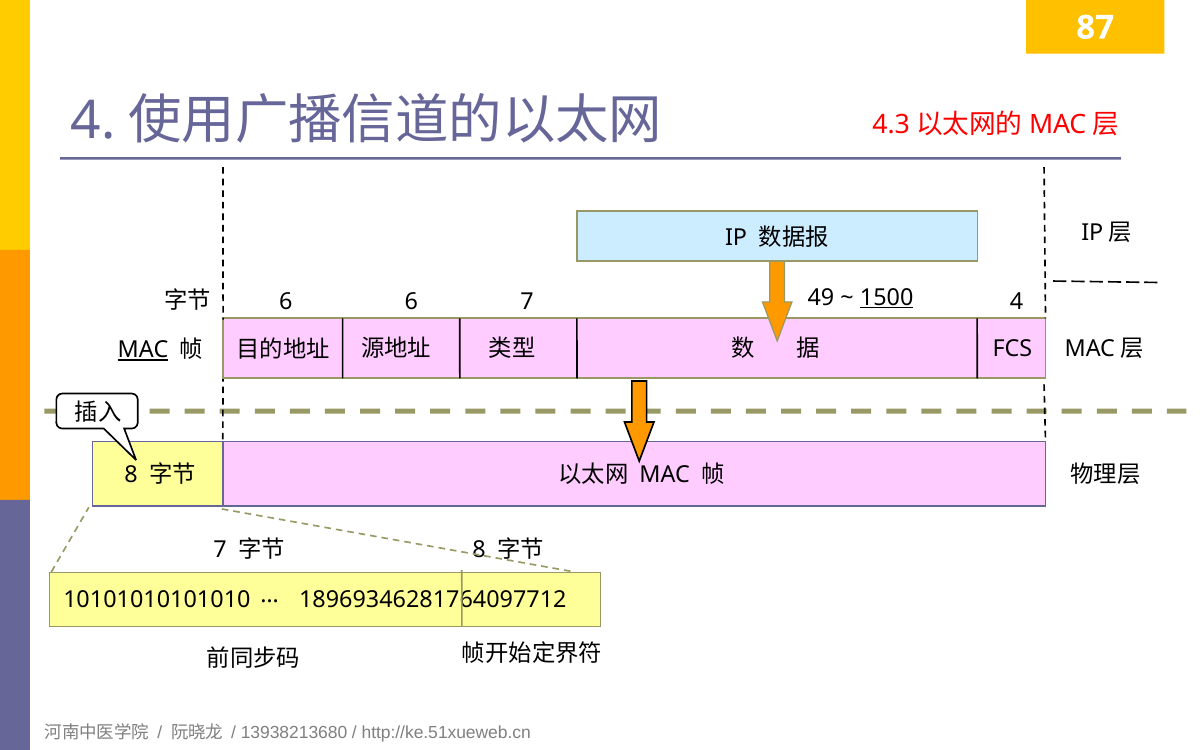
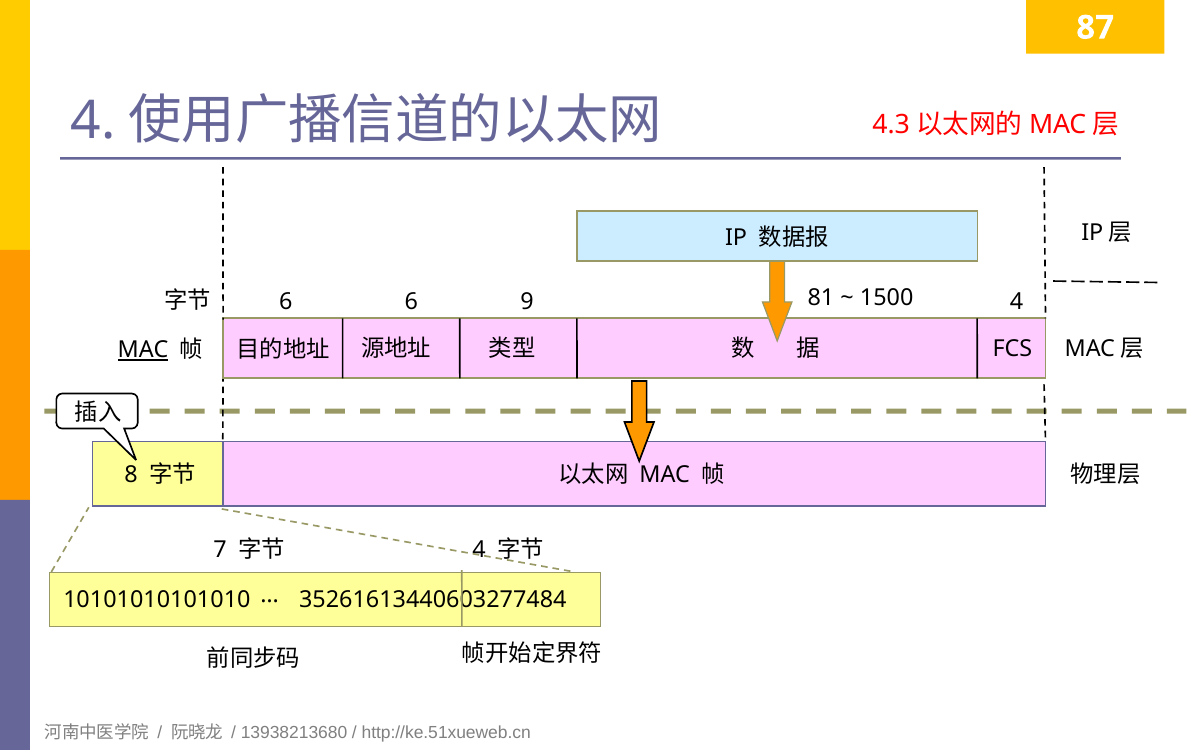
49: 49 -> 81
1500 underline: present -> none
6 7: 7 -> 9
8 at (479, 550): 8 -> 4
18969346281764097712: 18969346281764097712 -> 35261613440603277484
